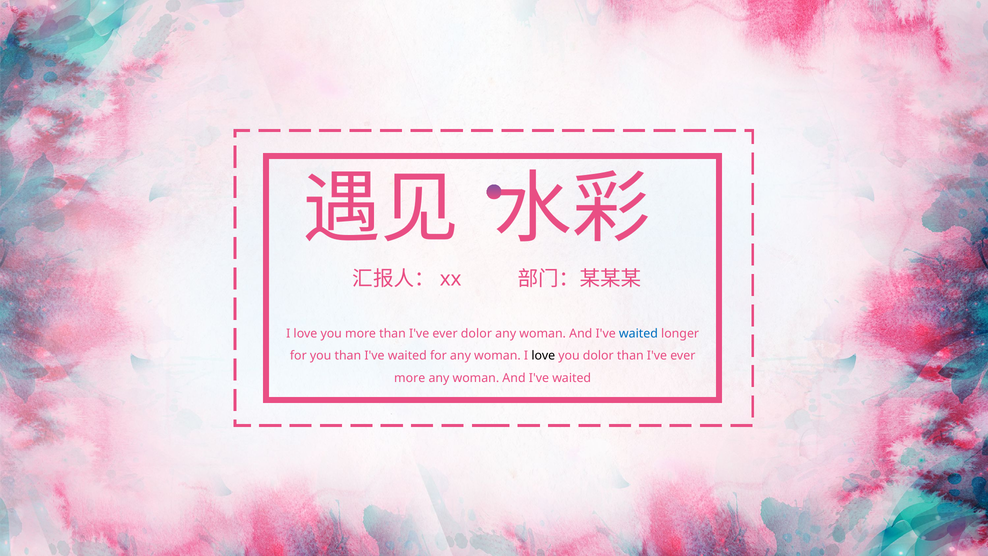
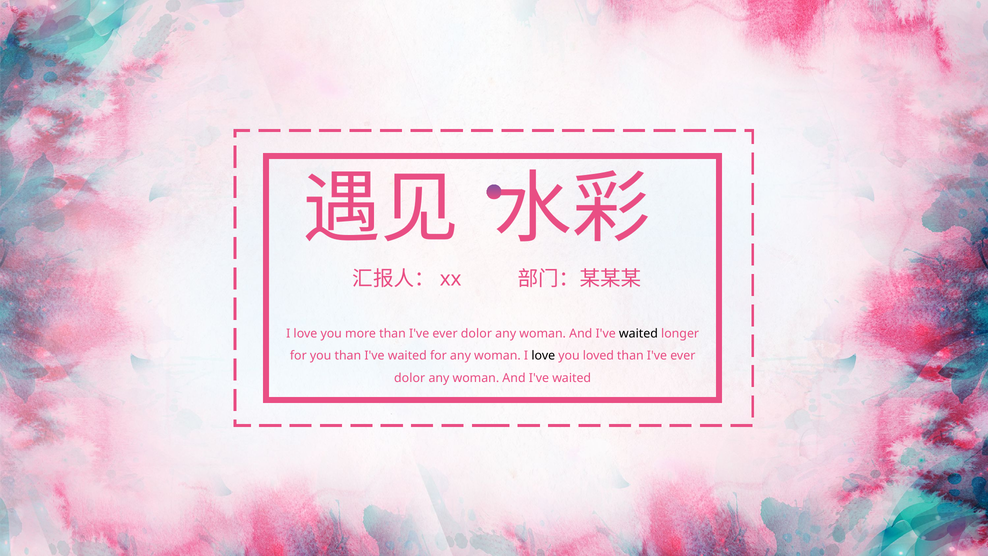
waited at (638, 333) colour: blue -> black
you dolor: dolor -> loved
more at (410, 378): more -> dolor
